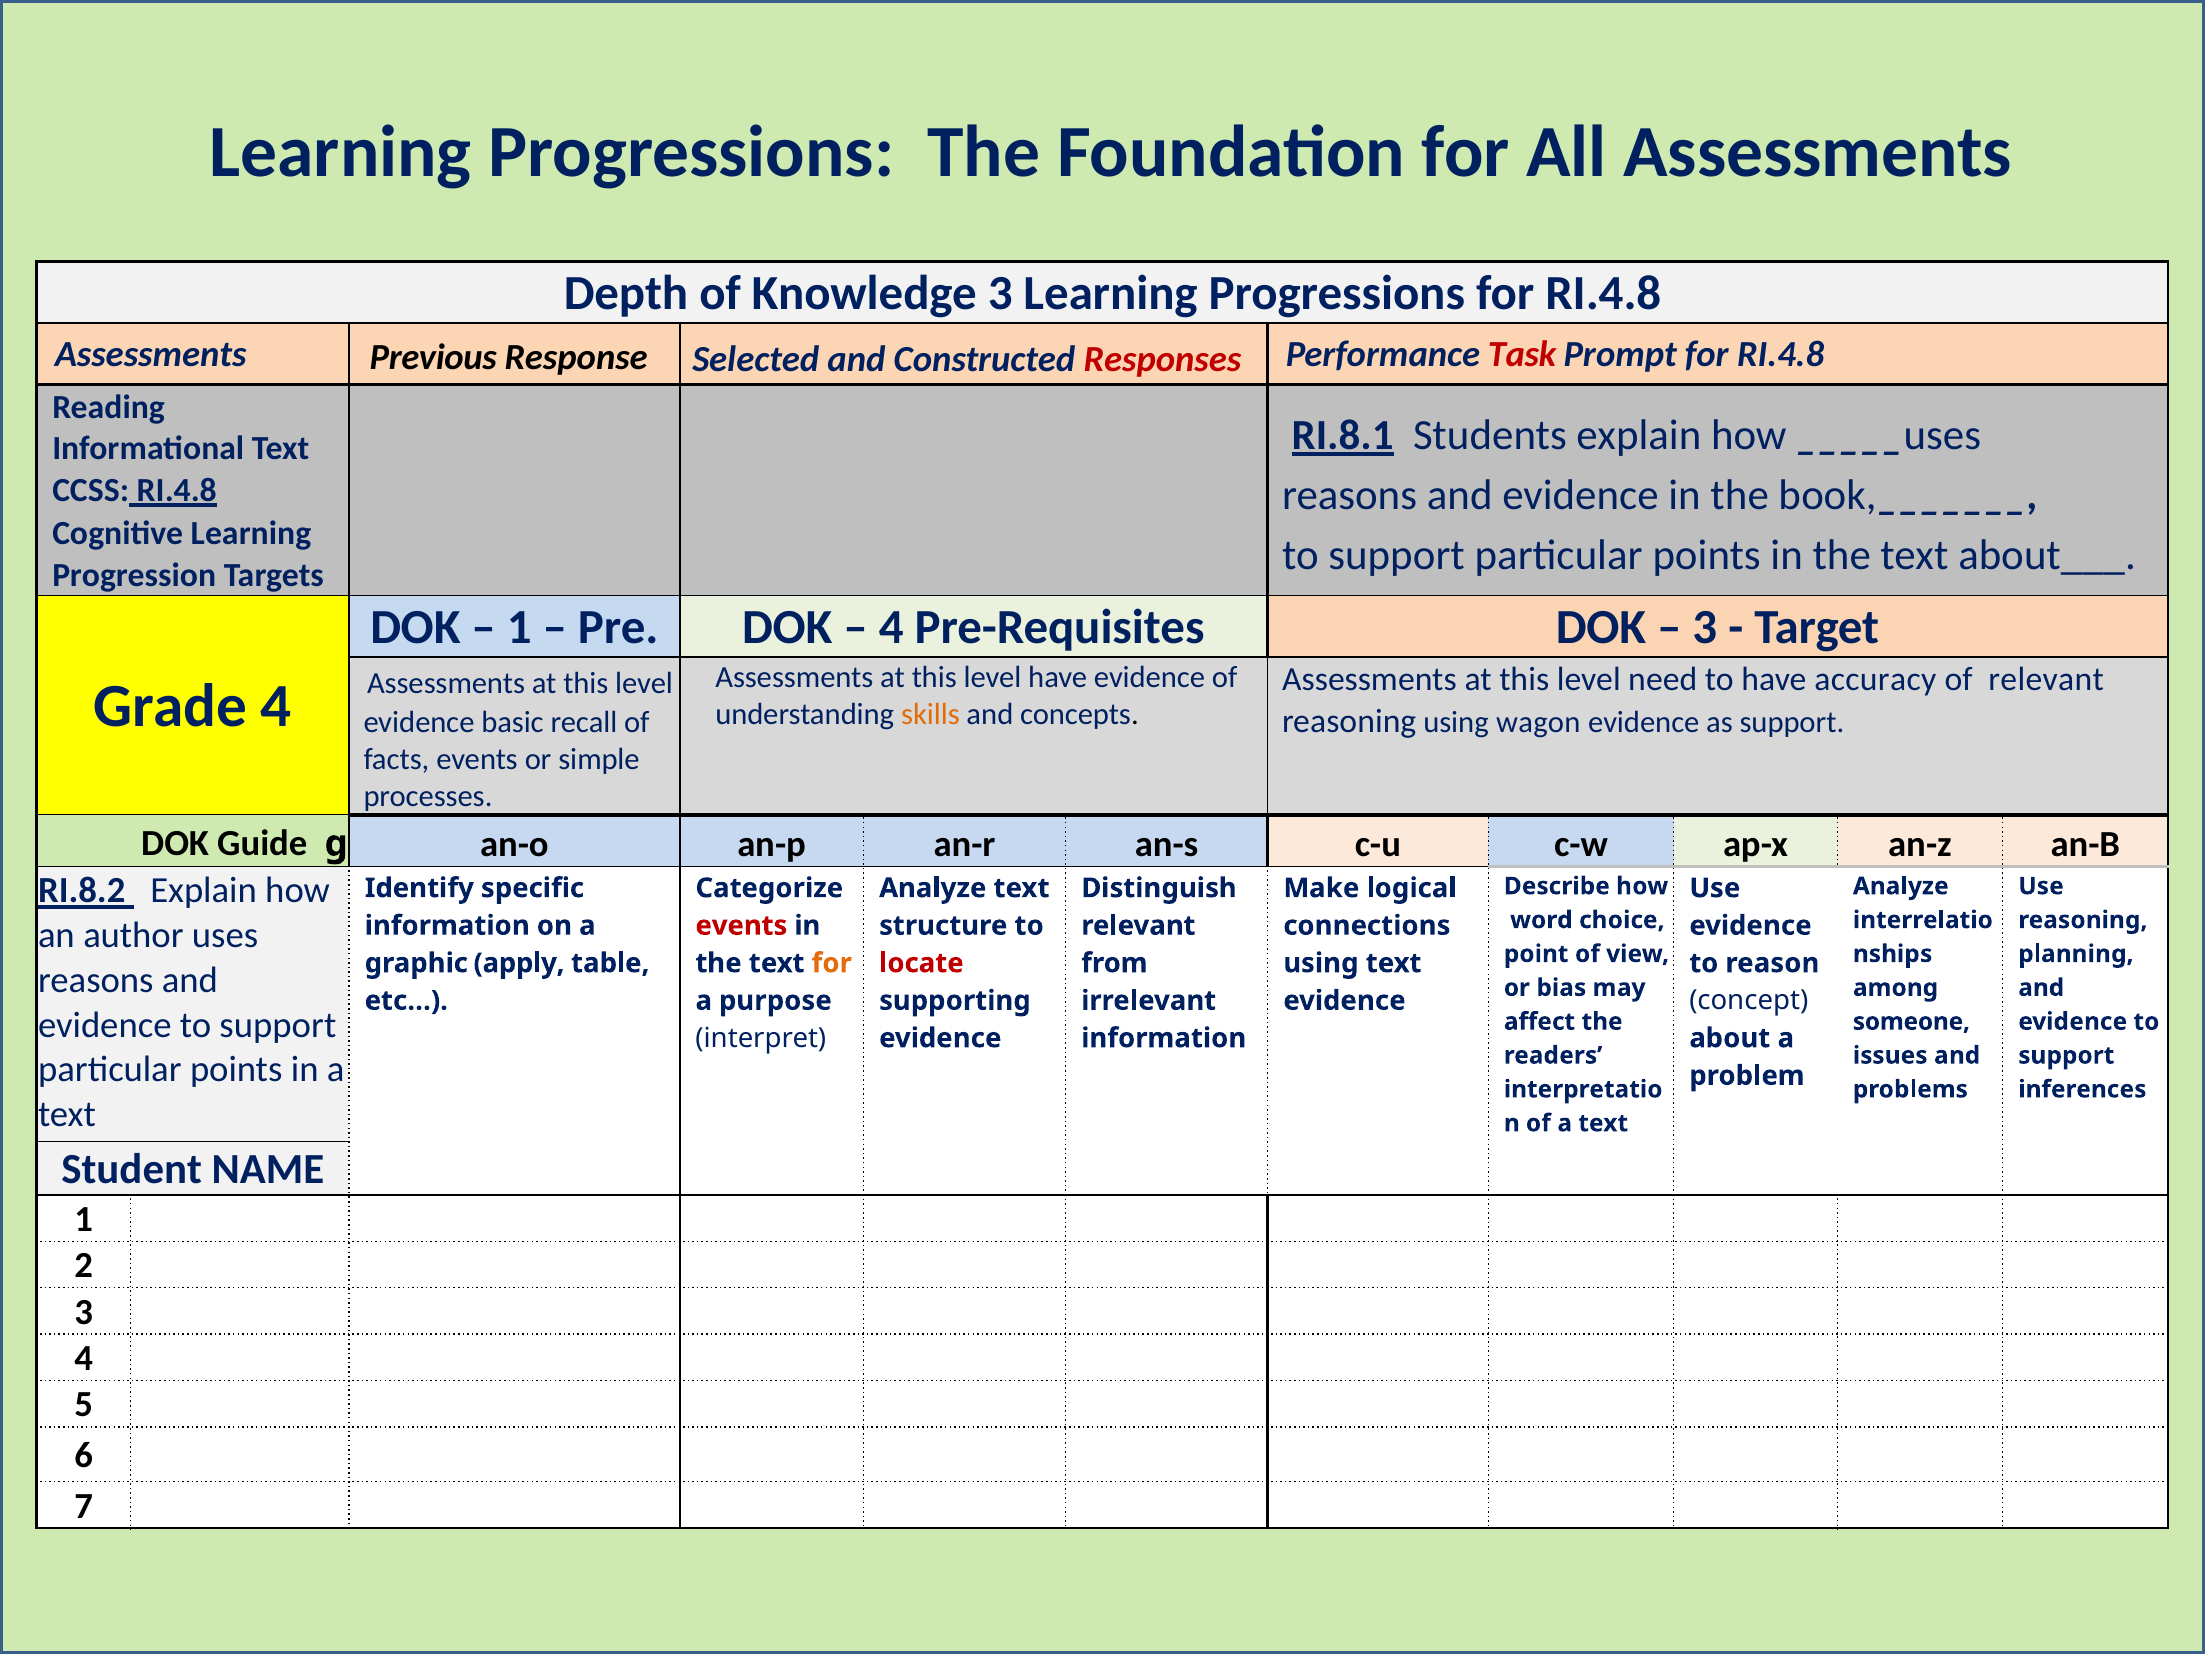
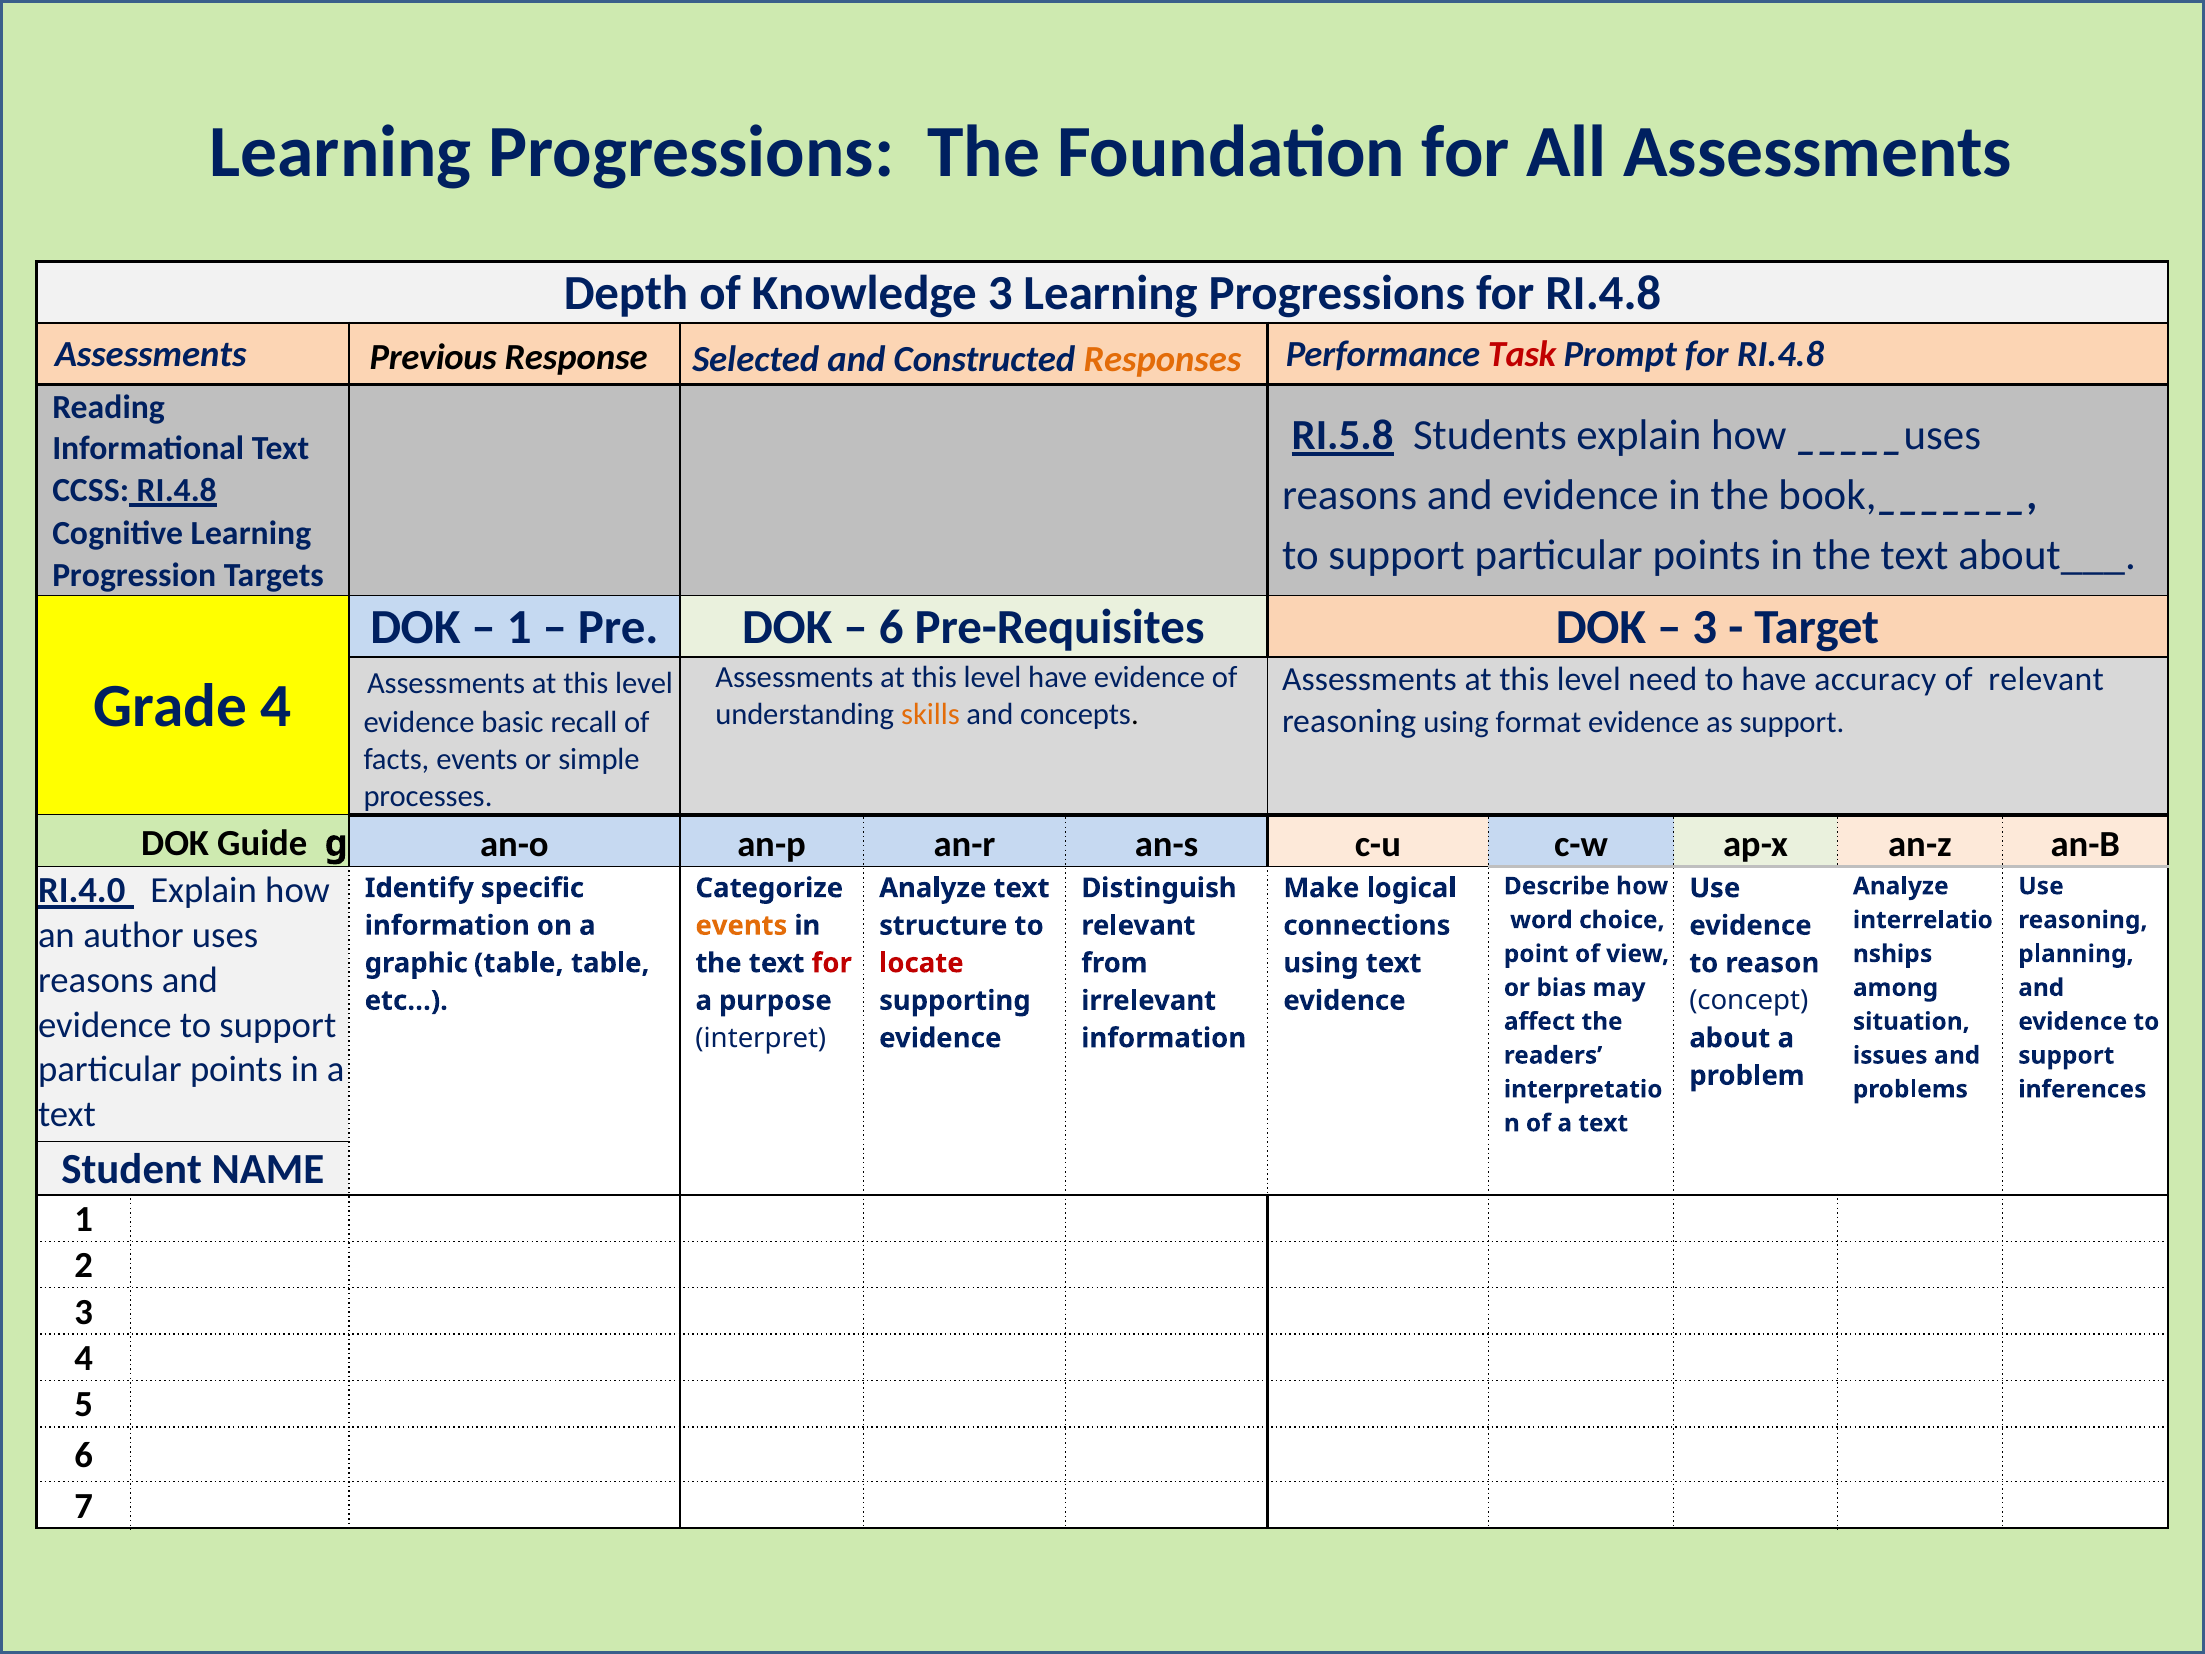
Responses colour: red -> orange
RI.8.1: RI.8.1 -> RI.5.8
4 at (891, 627): 4 -> 6
wagon: wagon -> format
RI.8.2: RI.8.2 -> RI.4.0
events at (741, 925) colour: red -> orange
graphic apply: apply -> table
for at (832, 963) colour: orange -> red
someone: someone -> situation
